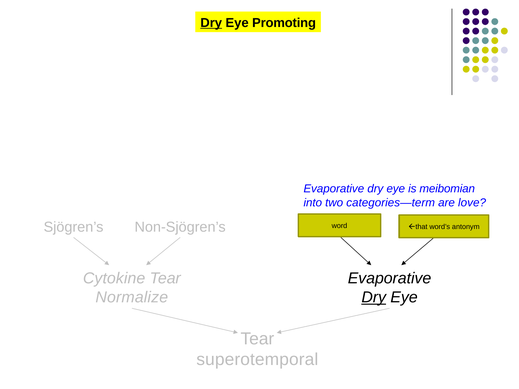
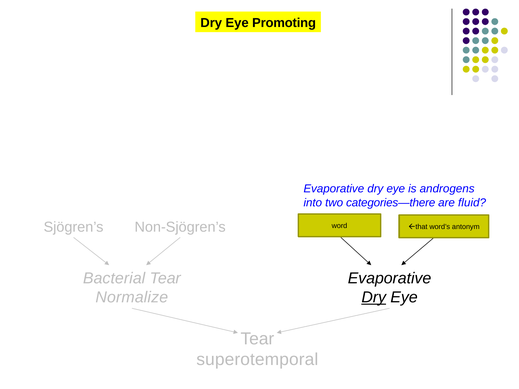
Dry at (211, 23) underline: present -> none
meibomian: meibomian -> androgens
categories—term: categories—term -> categories—there
love: love -> fluid
Cytokine: Cytokine -> Bacterial
